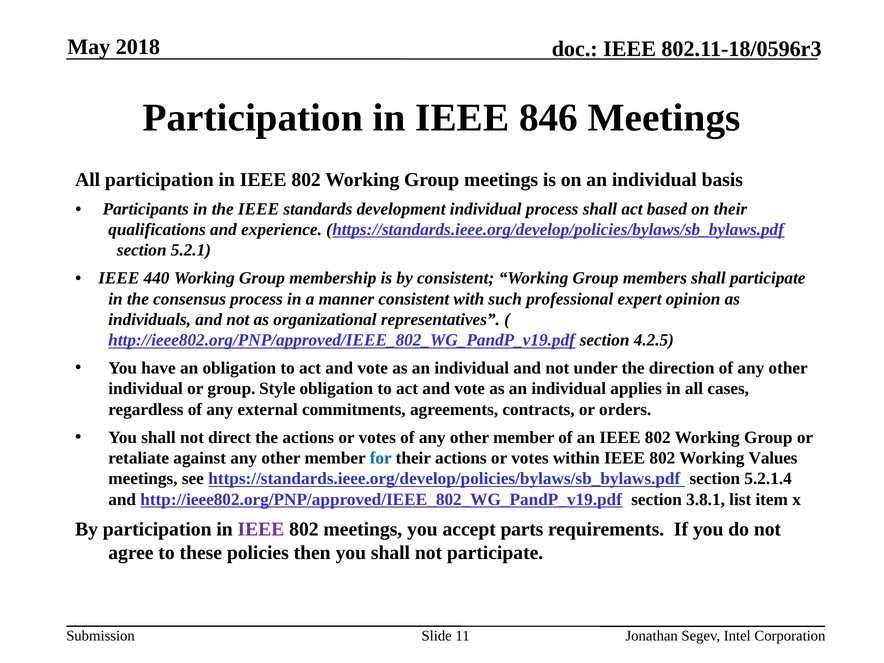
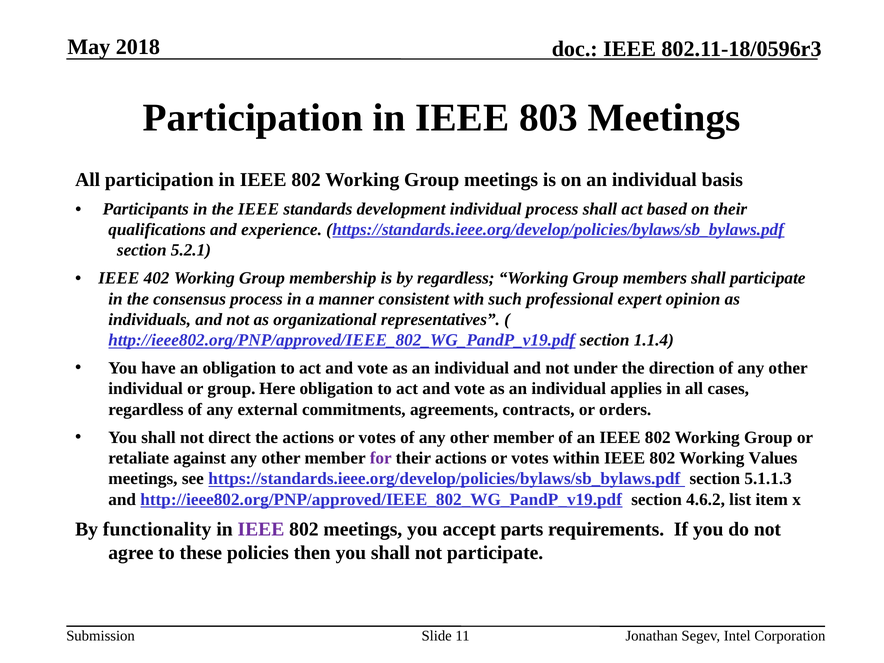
846: 846 -> 803
440: 440 -> 402
by consistent: consistent -> regardless
4.2.5: 4.2.5 -> 1.1.4
Style: Style -> Here
for colour: blue -> purple
5.2.1.4: 5.2.1.4 -> 5.1.1.3
3.8.1: 3.8.1 -> 4.6.2
By participation: participation -> functionality
